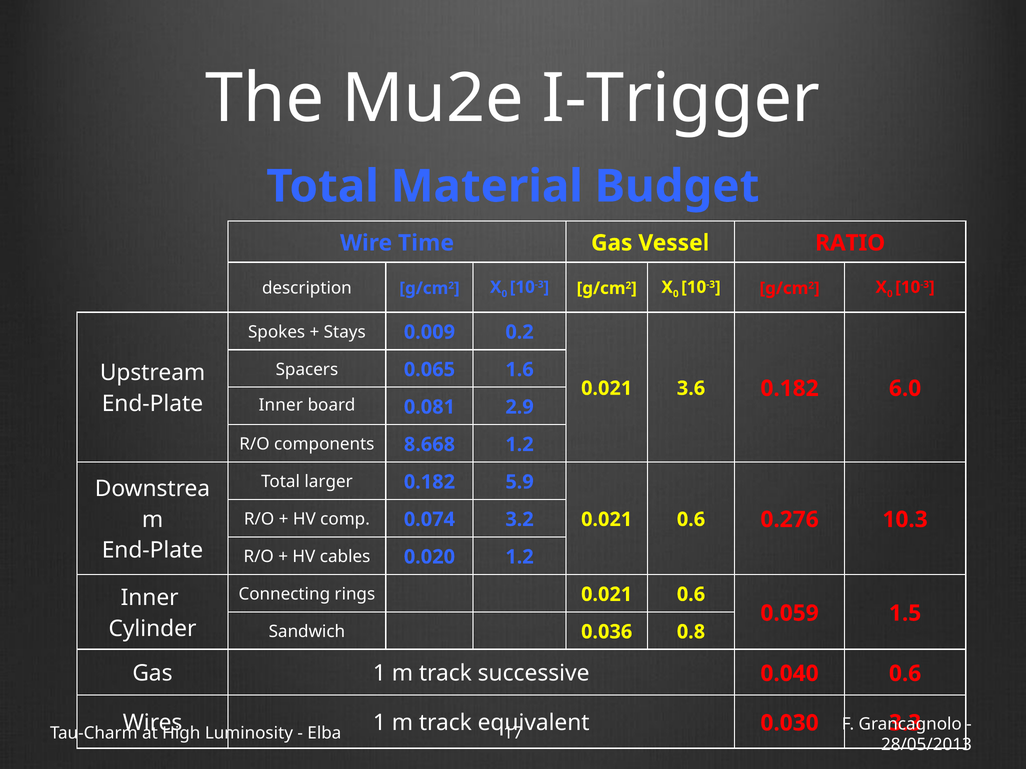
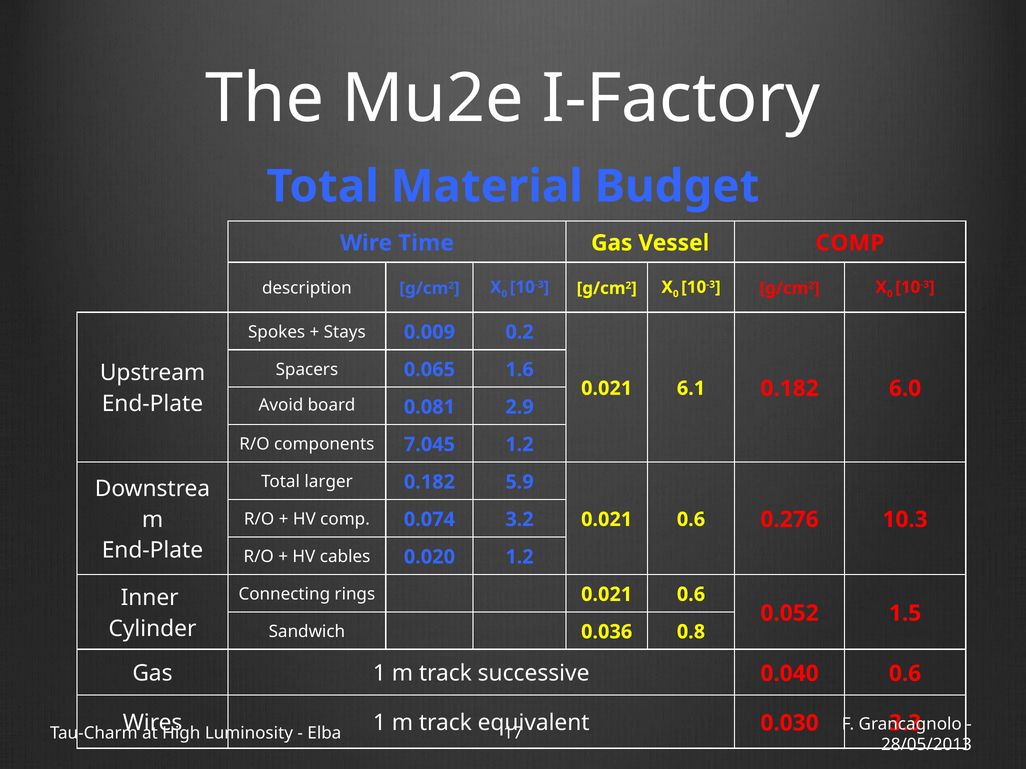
I-Trigger: I-Trigger -> I-Factory
Vessel RATIO: RATIO -> COMP
3.6: 3.6 -> 6.1
Inner at (281, 405): Inner -> Avoid
8.668: 8.668 -> 7.045
0.059: 0.059 -> 0.052
